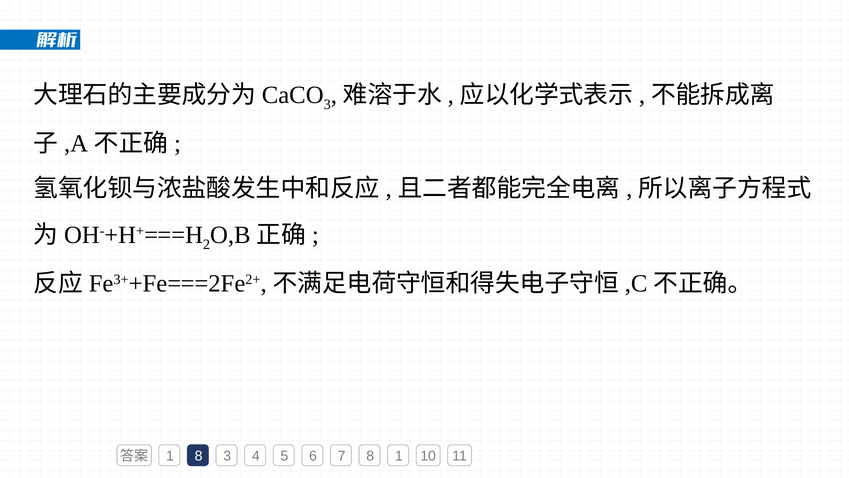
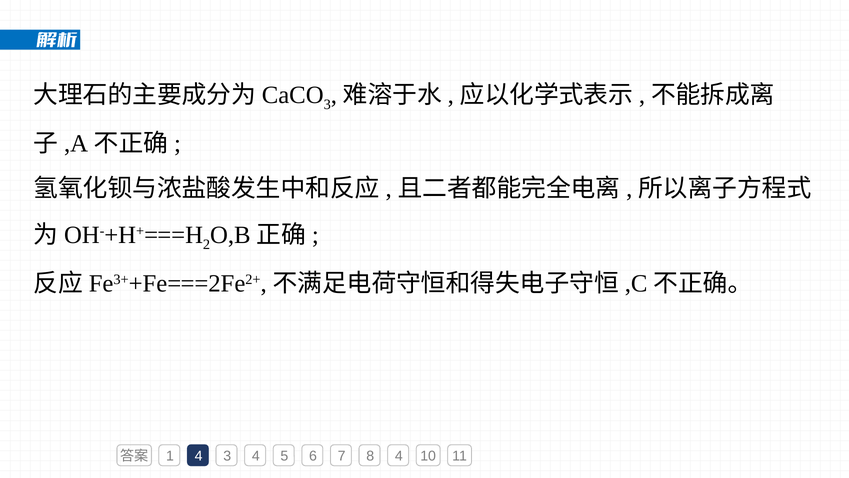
1 8: 8 -> 4
8 1: 1 -> 4
